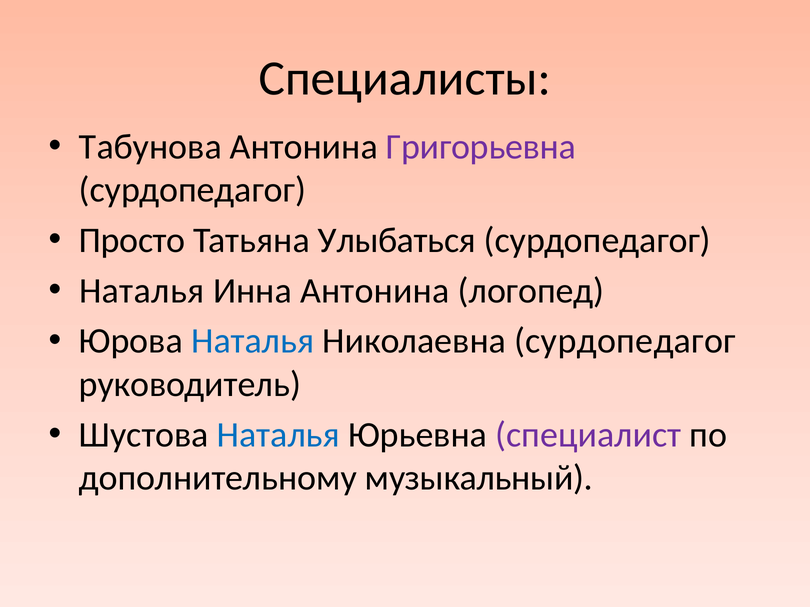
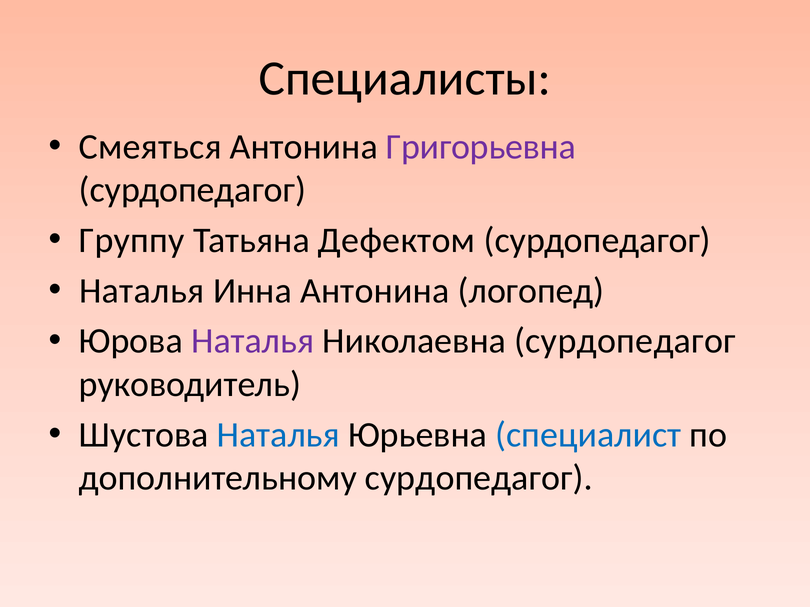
Табунова: Табунова -> Смеяться
Просто: Просто -> Группу
Улыбаться: Улыбаться -> Дефектом
Наталья at (253, 341) colour: blue -> purple
специалист colour: purple -> blue
дополнительному музыкальный: музыкальный -> сурдопедагог
